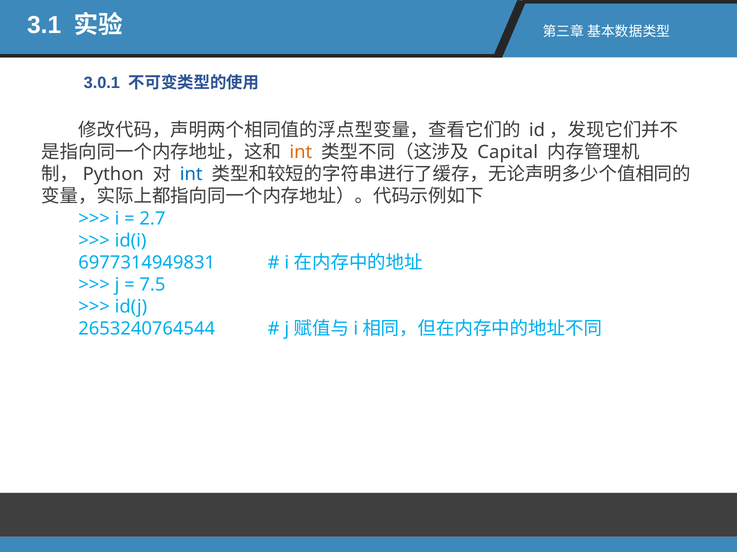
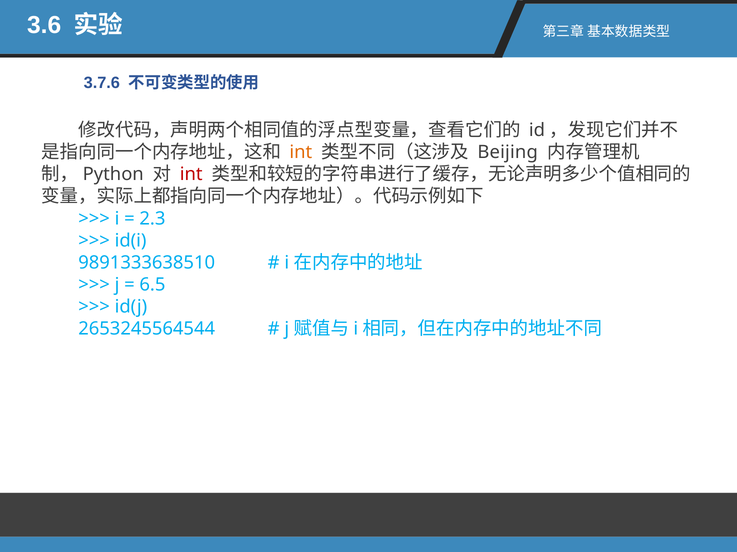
3.1: 3.1 -> 3.6
3.0.1: 3.0.1 -> 3.7.6
Capital: Capital -> Beijing
int at (191, 175) colour: blue -> red
2.7: 2.7 -> 2.3
6977314949831: 6977314949831 -> 9891333638510
7.5: 7.5 -> 6.5
2653240764544: 2653240764544 -> 2653245564544
